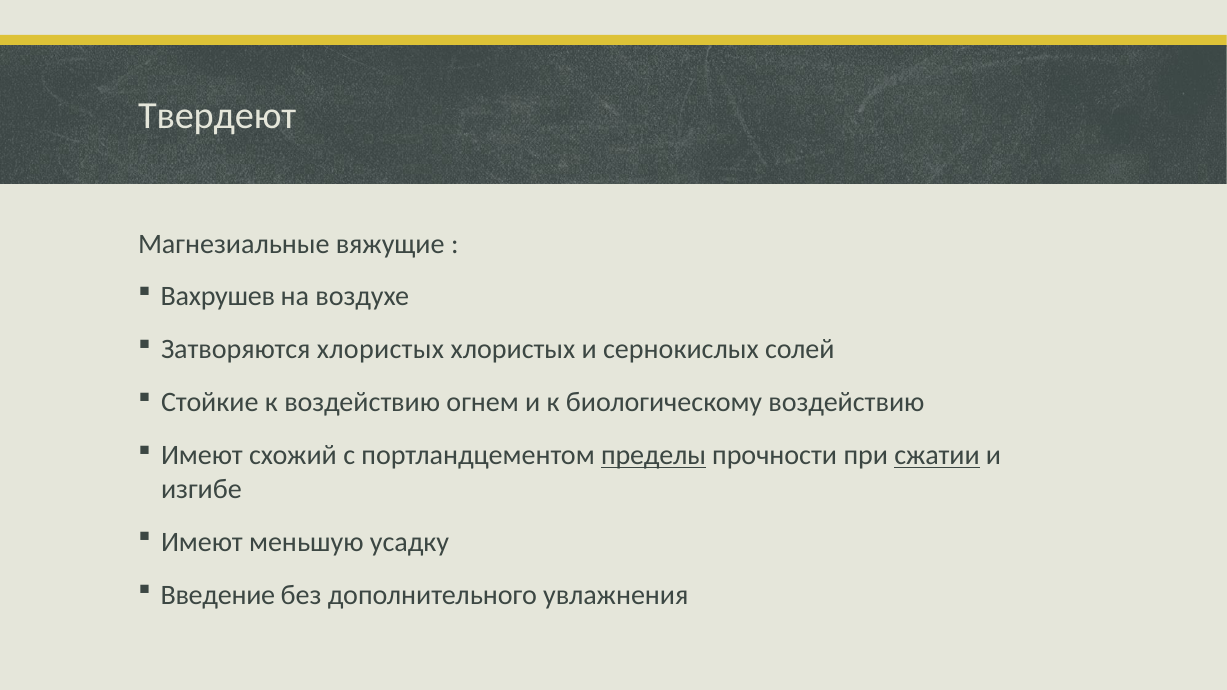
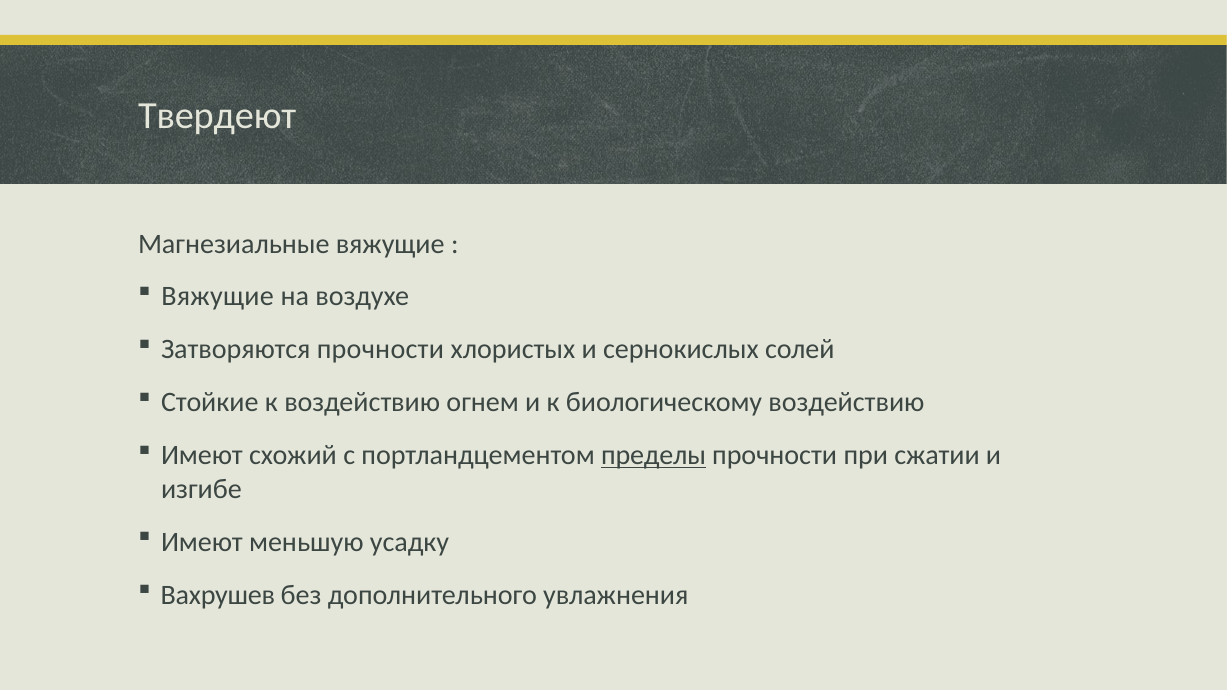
Вахрушев at (218, 297): Вахрушев -> Вяжущие
Затворяются хлористых: хлористых -> прочности
сжатии underline: present -> none
Введение: Введение -> Вахрушев
